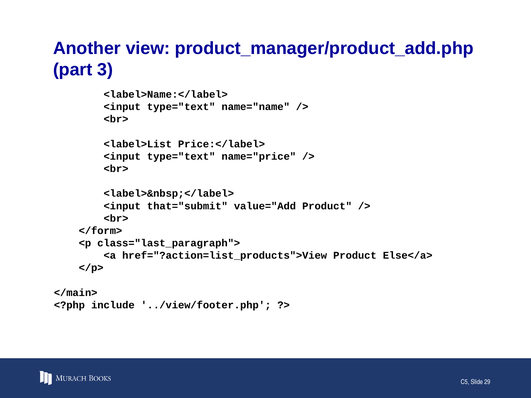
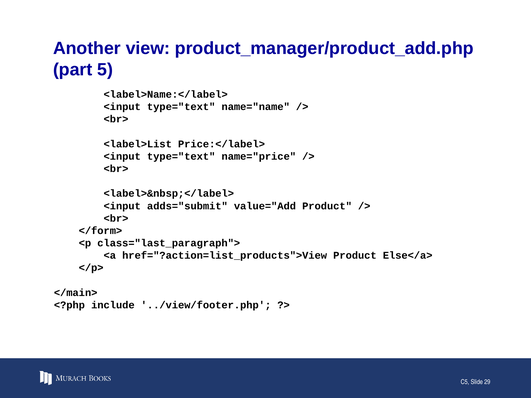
3: 3 -> 5
that="submit: that="submit -> adds="submit
